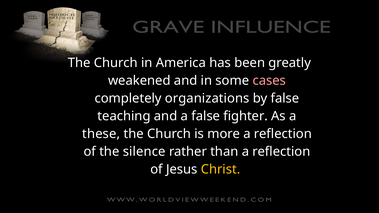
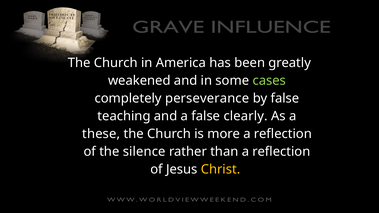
cases colour: pink -> light green
organizations: organizations -> perseverance
fighter: fighter -> clearly
